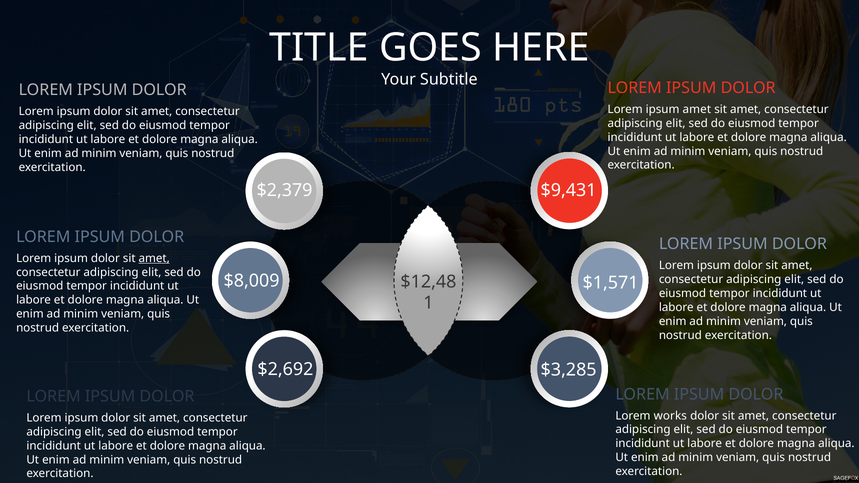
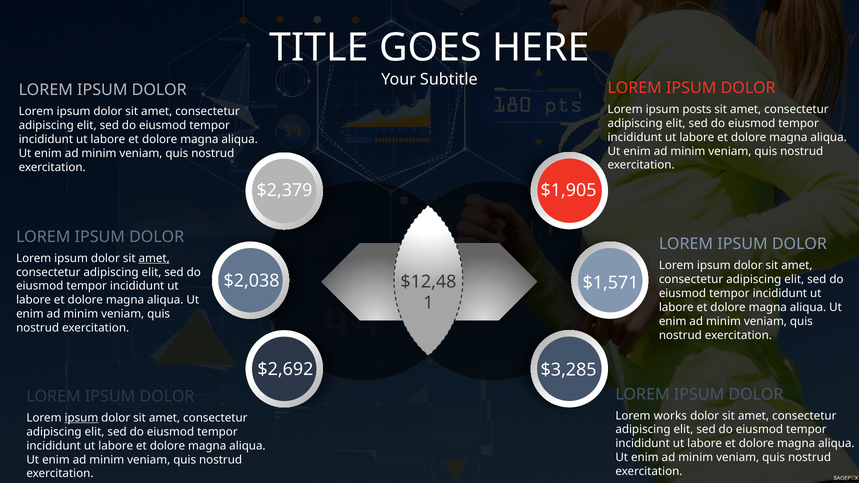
ipsum amet: amet -> posts
$9,431: $9,431 -> $1,905
$8,009: $8,009 -> $2,038
ipsum at (81, 418) underline: none -> present
